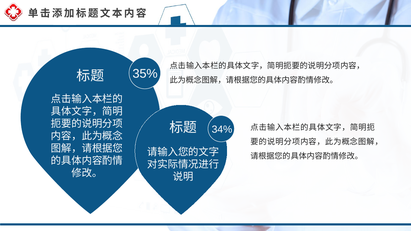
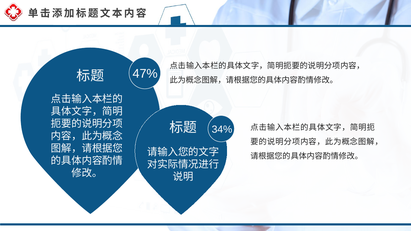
35%: 35% -> 47%
